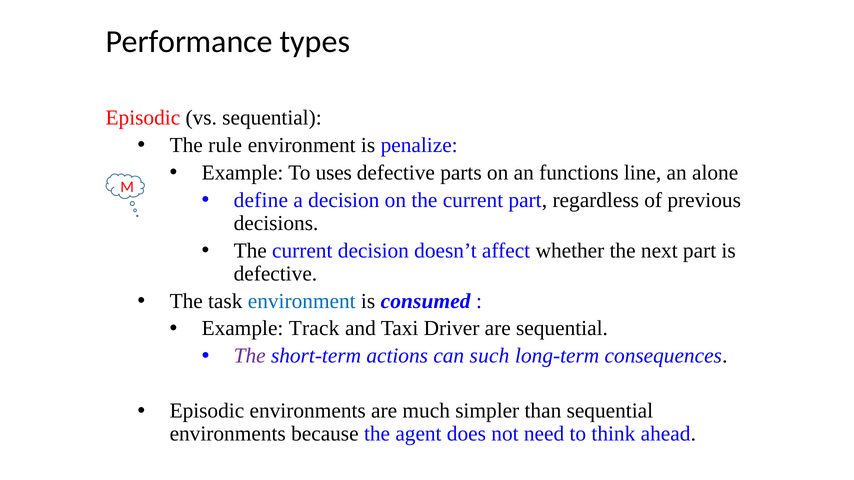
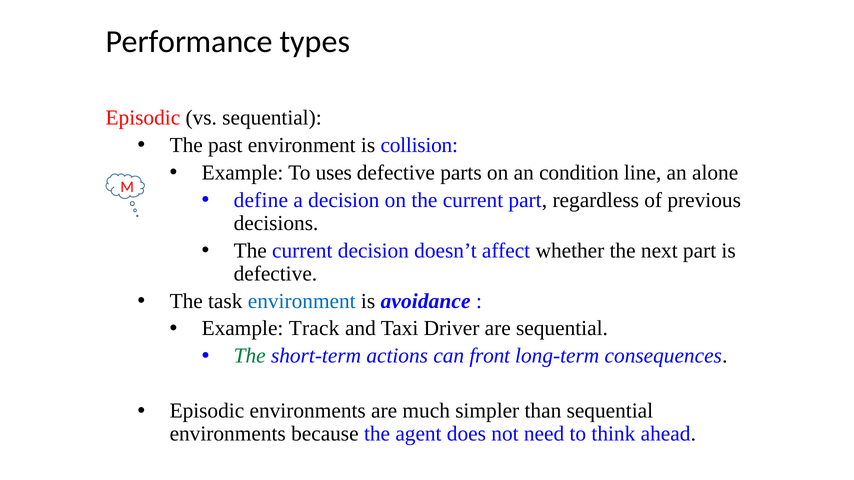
rule: rule -> past
penalize: penalize -> collision
functions: functions -> condition
consumed: consumed -> avoidance
The at (250, 356) colour: purple -> green
such: such -> front
